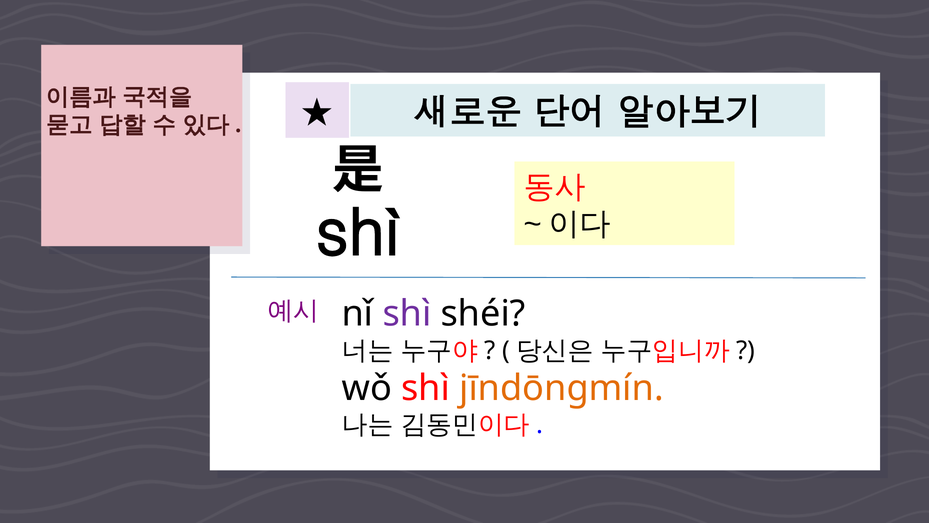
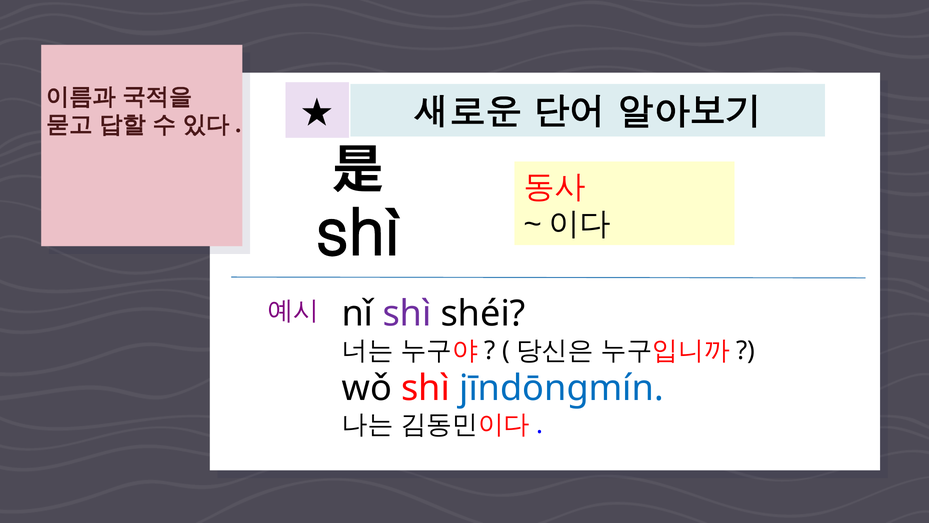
jīndōngmín colour: orange -> blue
